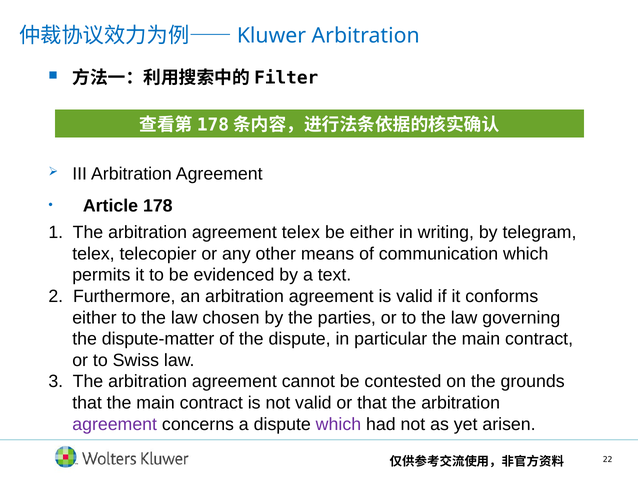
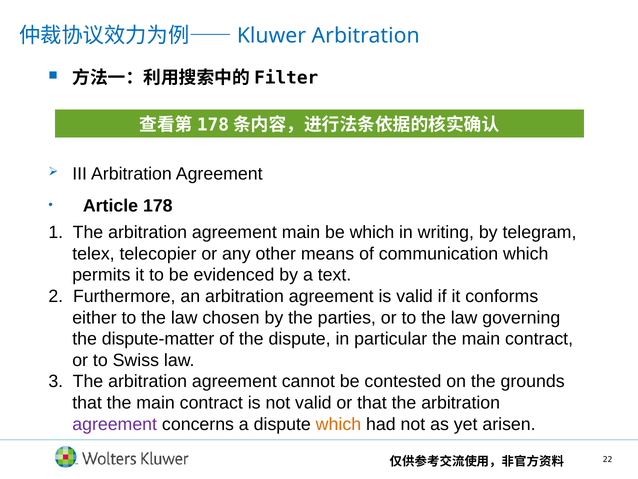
agreement telex: telex -> main
be either: either -> which
which at (338, 424) colour: purple -> orange
